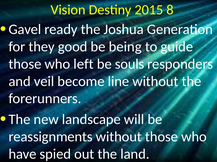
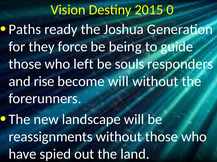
8: 8 -> 0
Gavel: Gavel -> Paths
good: good -> force
veil: veil -> rise
become line: line -> will
